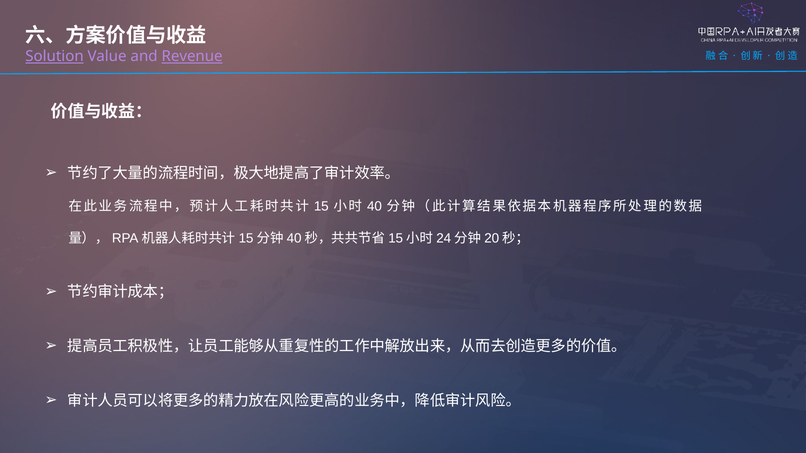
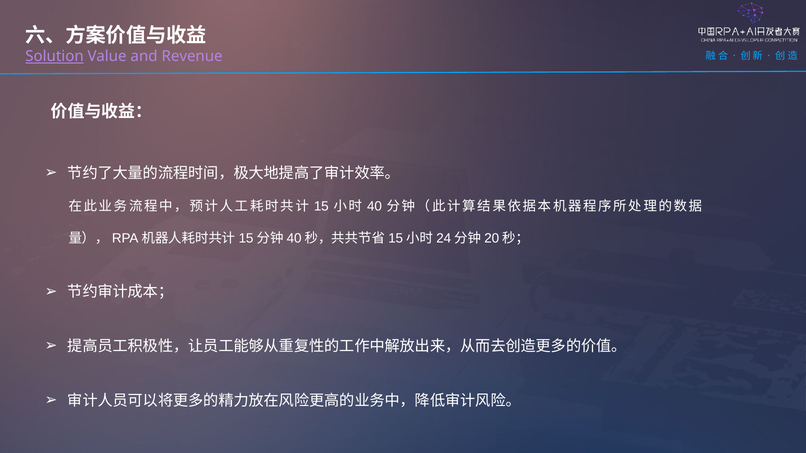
Revenue underline: present -> none
